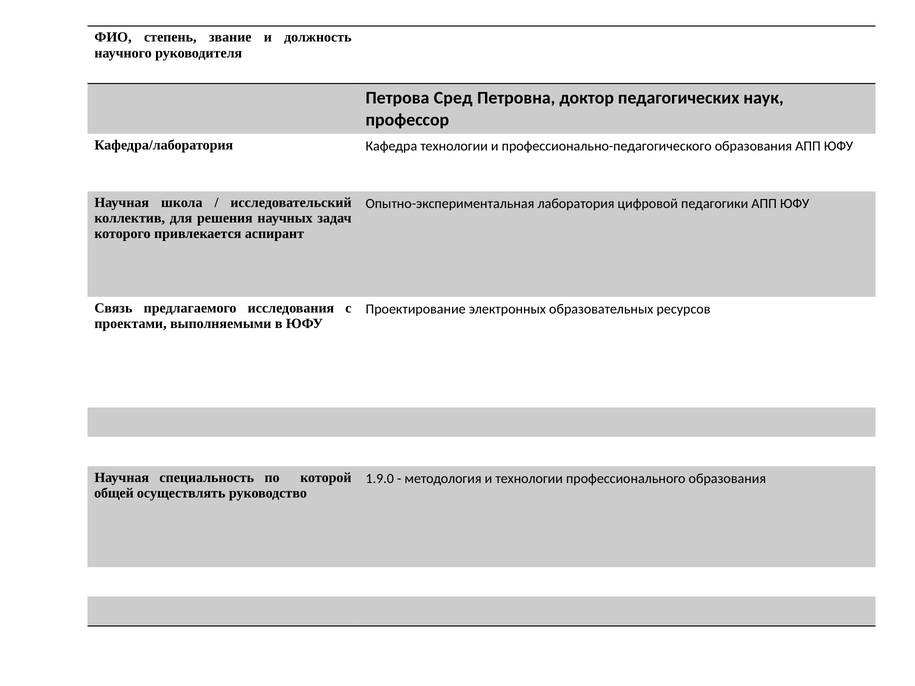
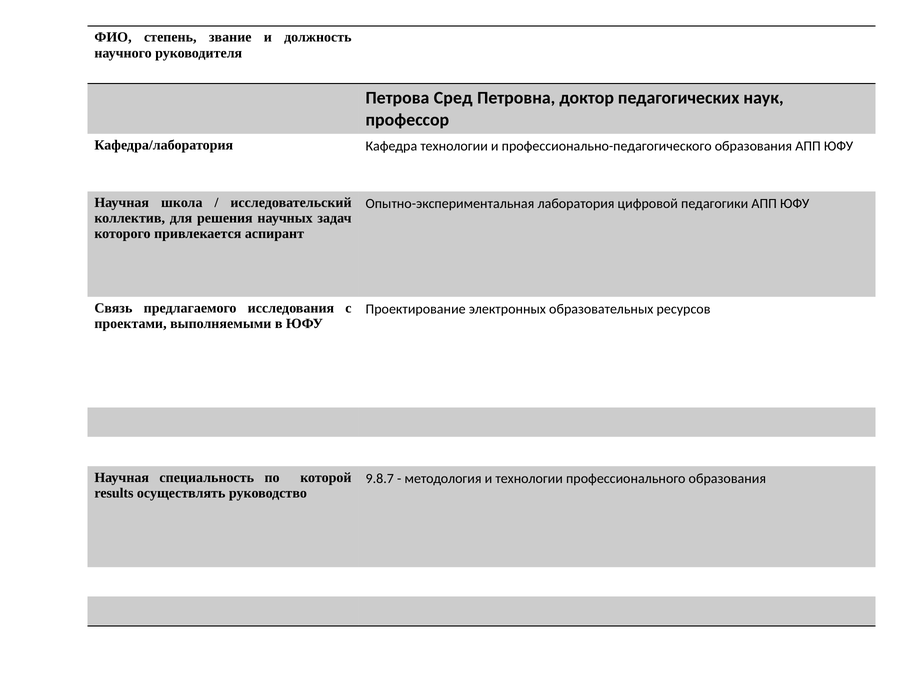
1.9.0: 1.9.0 -> 9.8.7
общей: общей -> results
